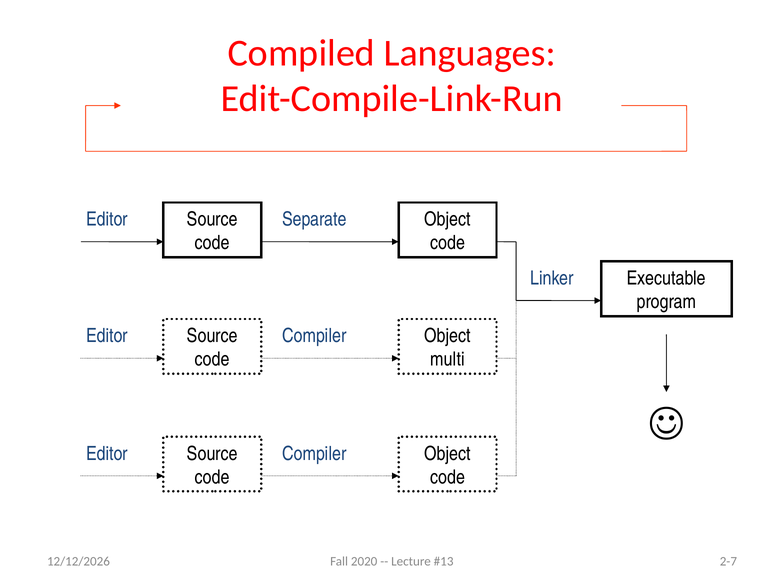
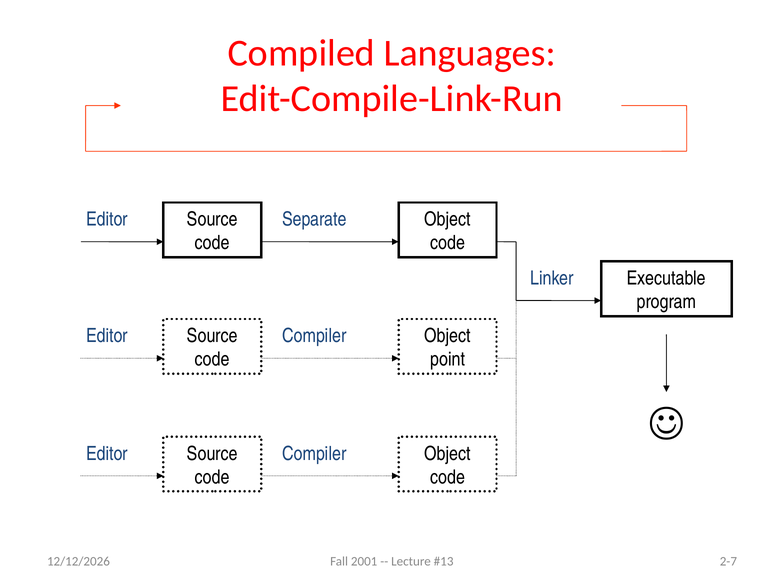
multi: multi -> point
2020: 2020 -> 2001
